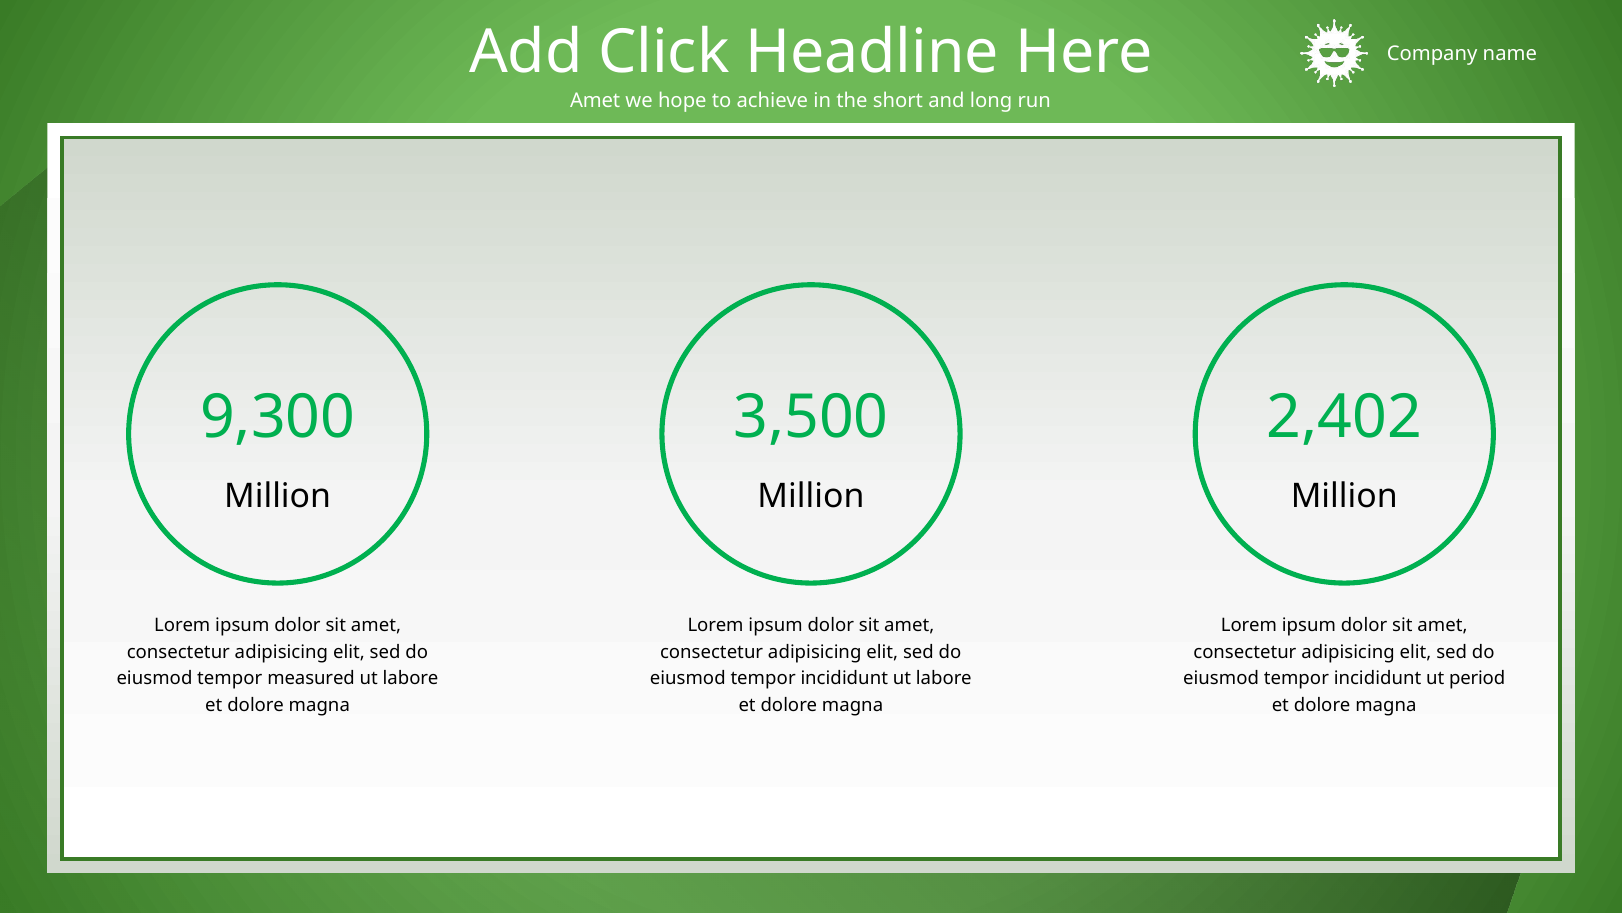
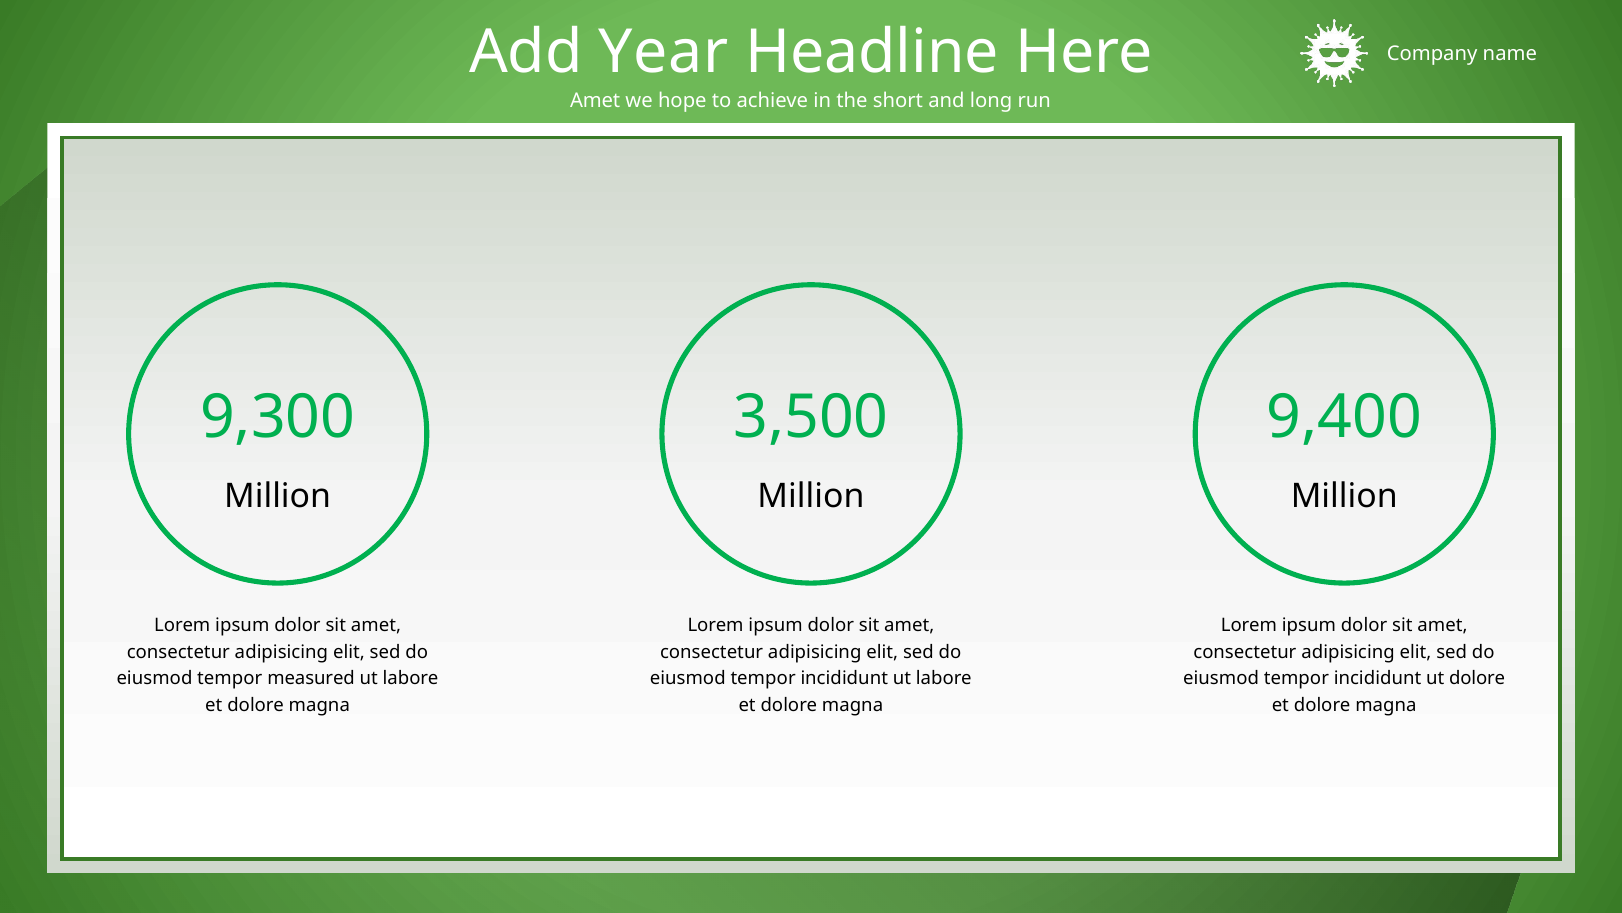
Click: Click -> Year
2,402: 2,402 -> 9,400
ut period: period -> dolore
